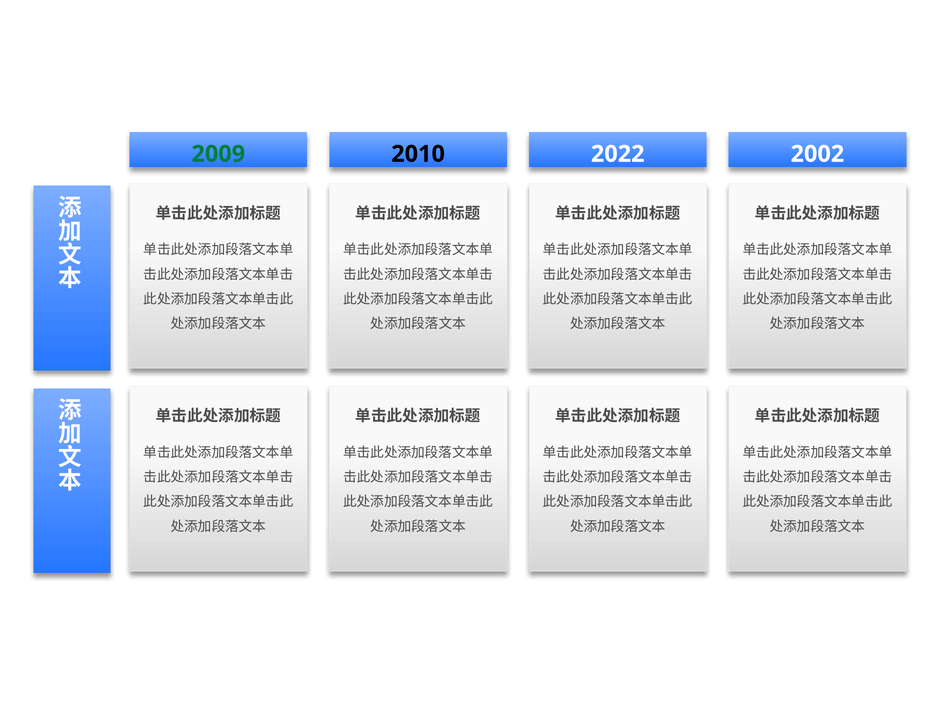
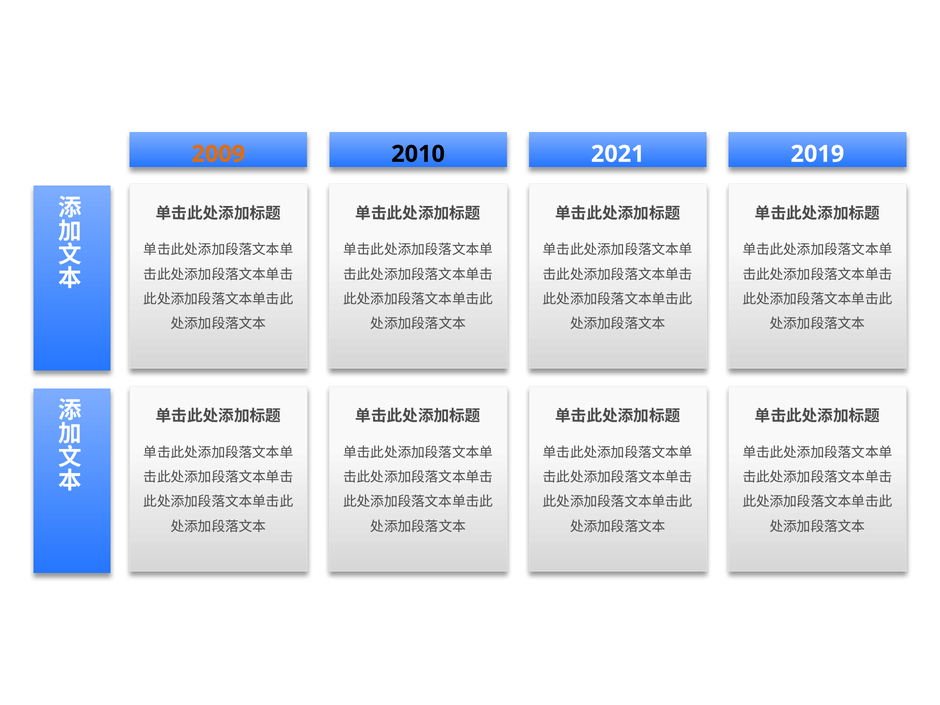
2009 colour: green -> orange
2022: 2022 -> 2021
2002: 2002 -> 2019
